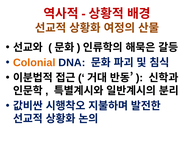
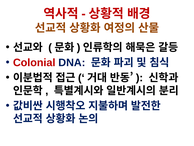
Colonial colour: orange -> red
